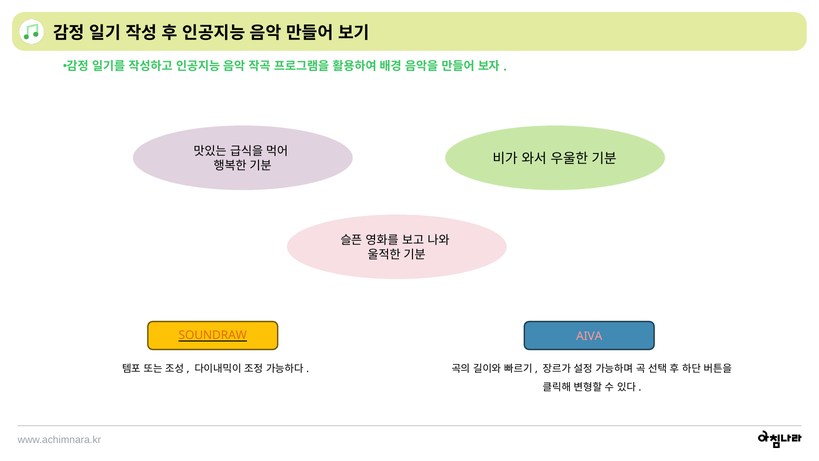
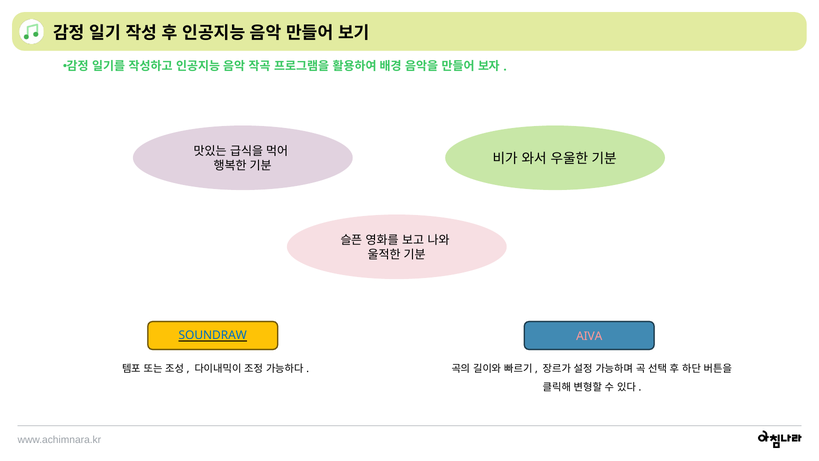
SOUNDRAW colour: orange -> blue
